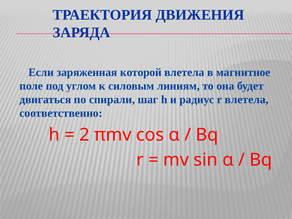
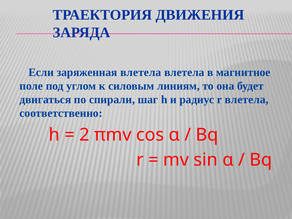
заряженная которой: которой -> влетела
